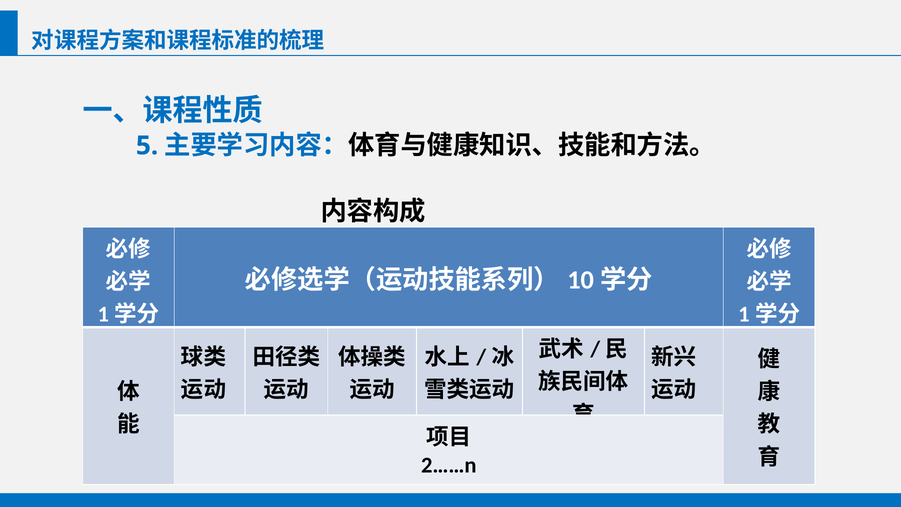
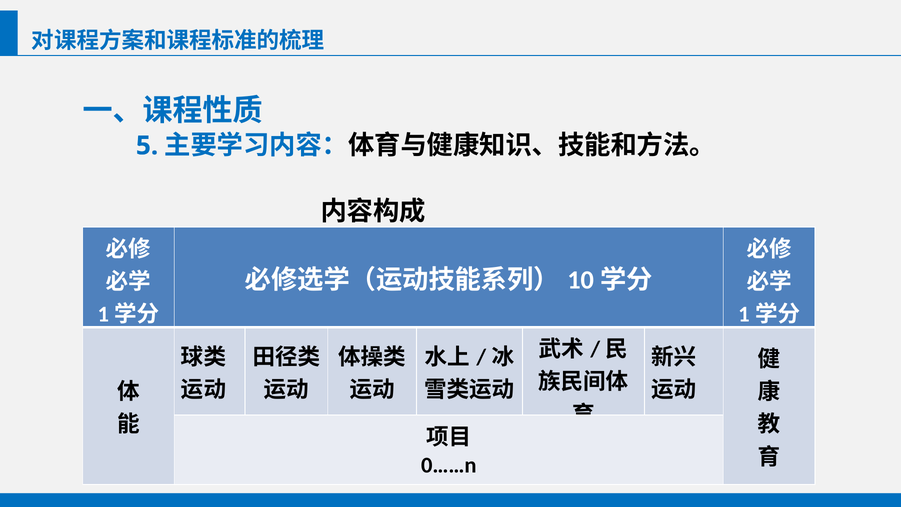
2……n: 2……n -> 0……n
